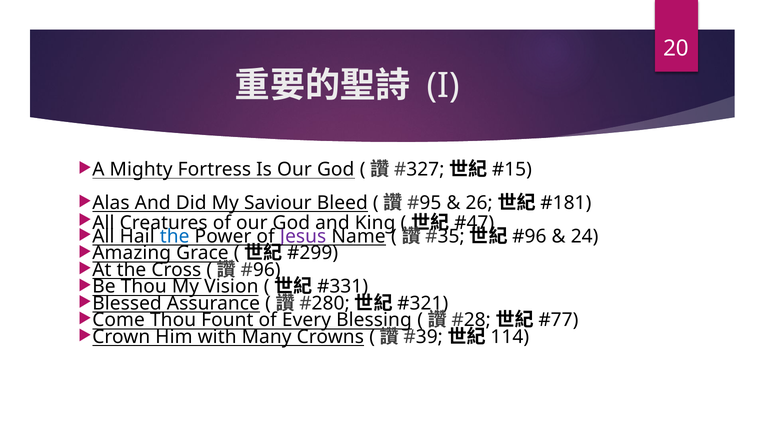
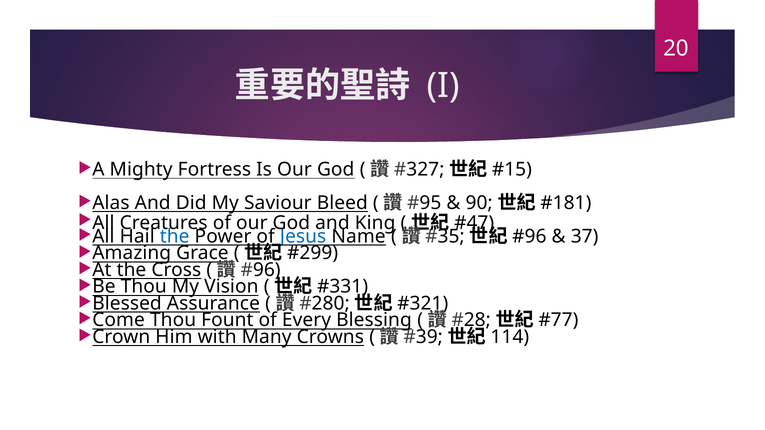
26: 26 -> 90
Jesus colour: purple -> blue
24: 24 -> 37
